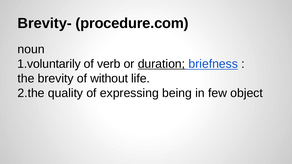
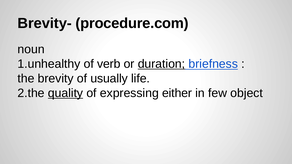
1.voluntarily: 1.voluntarily -> 1.unhealthy
without: without -> usually
quality underline: none -> present
being: being -> either
